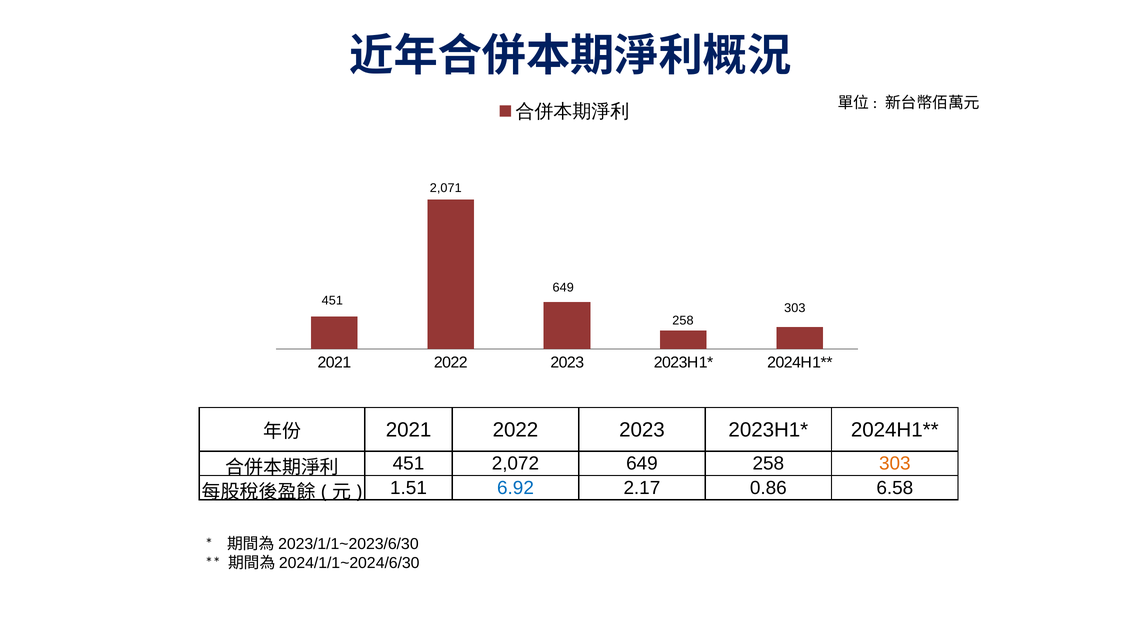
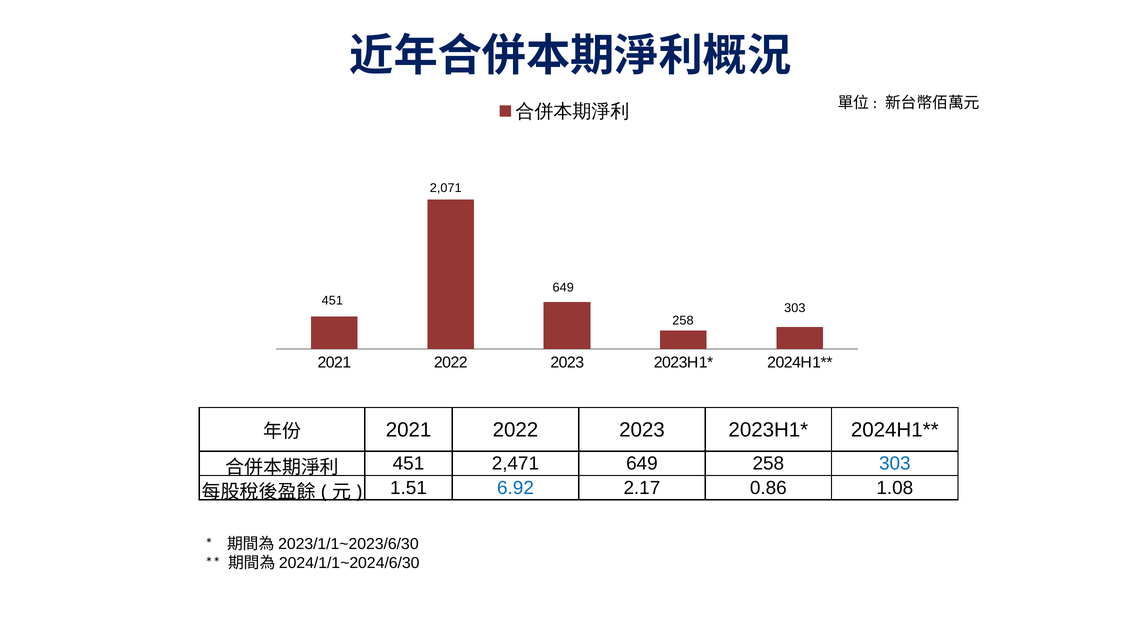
2,072: 2,072 -> 2,471
303 at (895, 464) colour: orange -> blue
6.58: 6.58 -> 1.08
